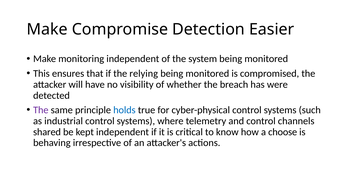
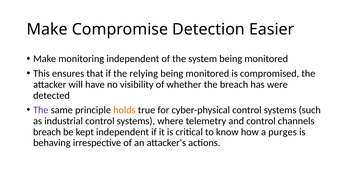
holds colour: blue -> orange
shared at (47, 132): shared -> breach
choose: choose -> purges
